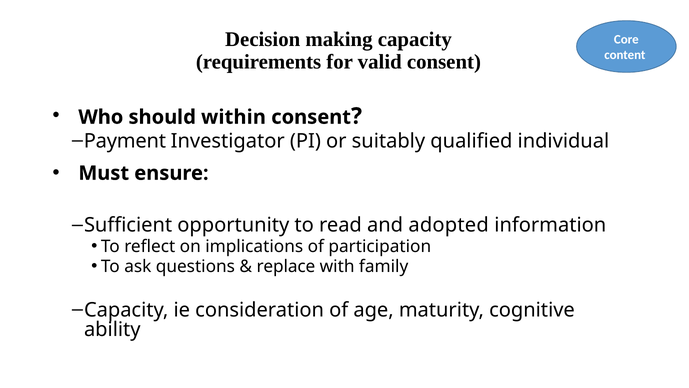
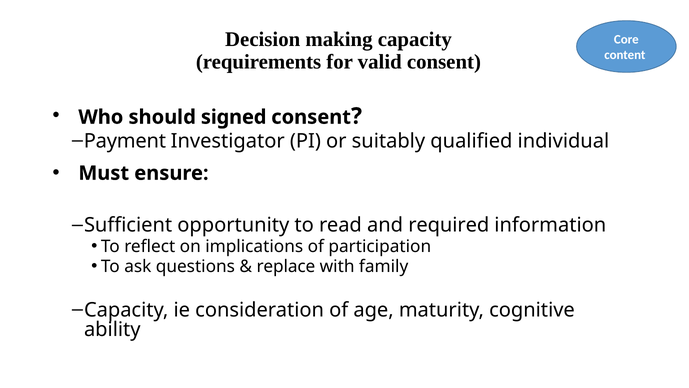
within: within -> signed
adopted: adopted -> required
